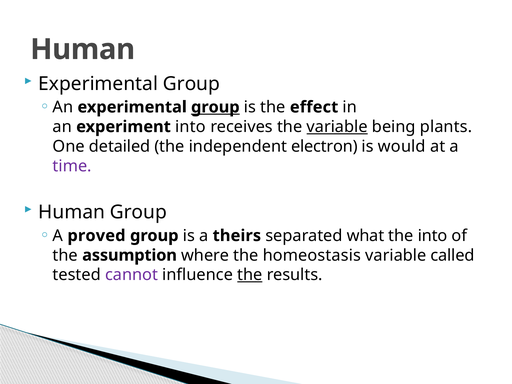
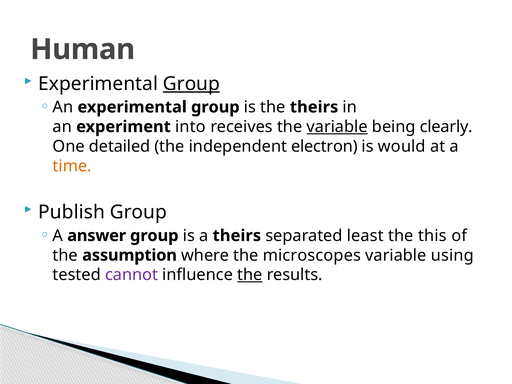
Group at (191, 84) underline: none -> present
group at (215, 107) underline: present -> none
the effect: effect -> theirs
plants: plants -> clearly
time colour: purple -> orange
Human at (72, 212): Human -> Publish
proved: proved -> answer
what: what -> least
the into: into -> this
homeostasis: homeostasis -> microscopes
called: called -> using
